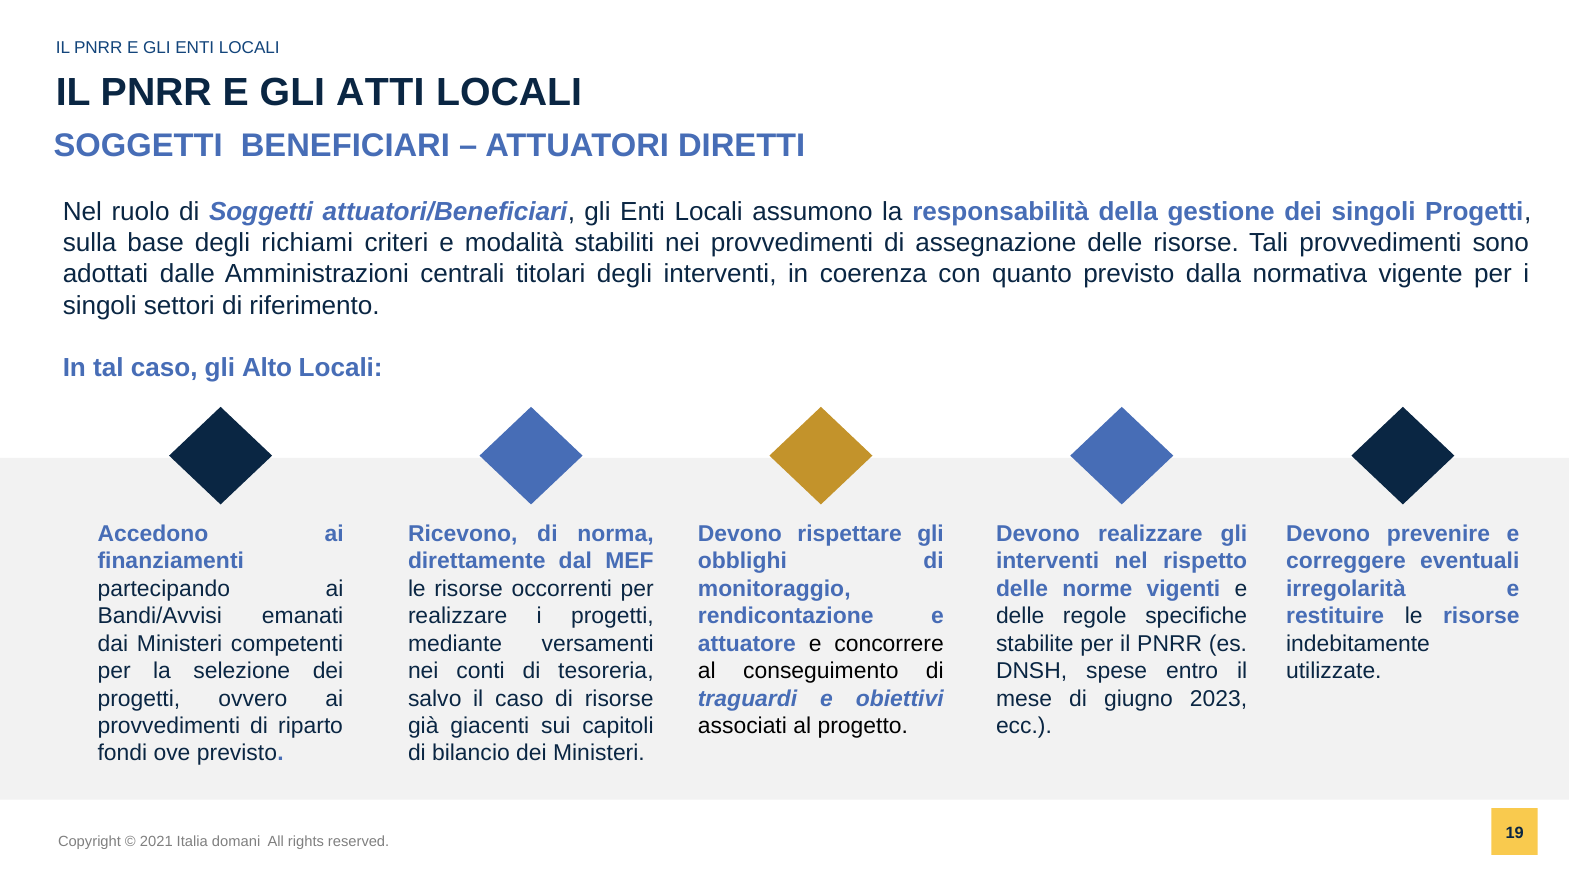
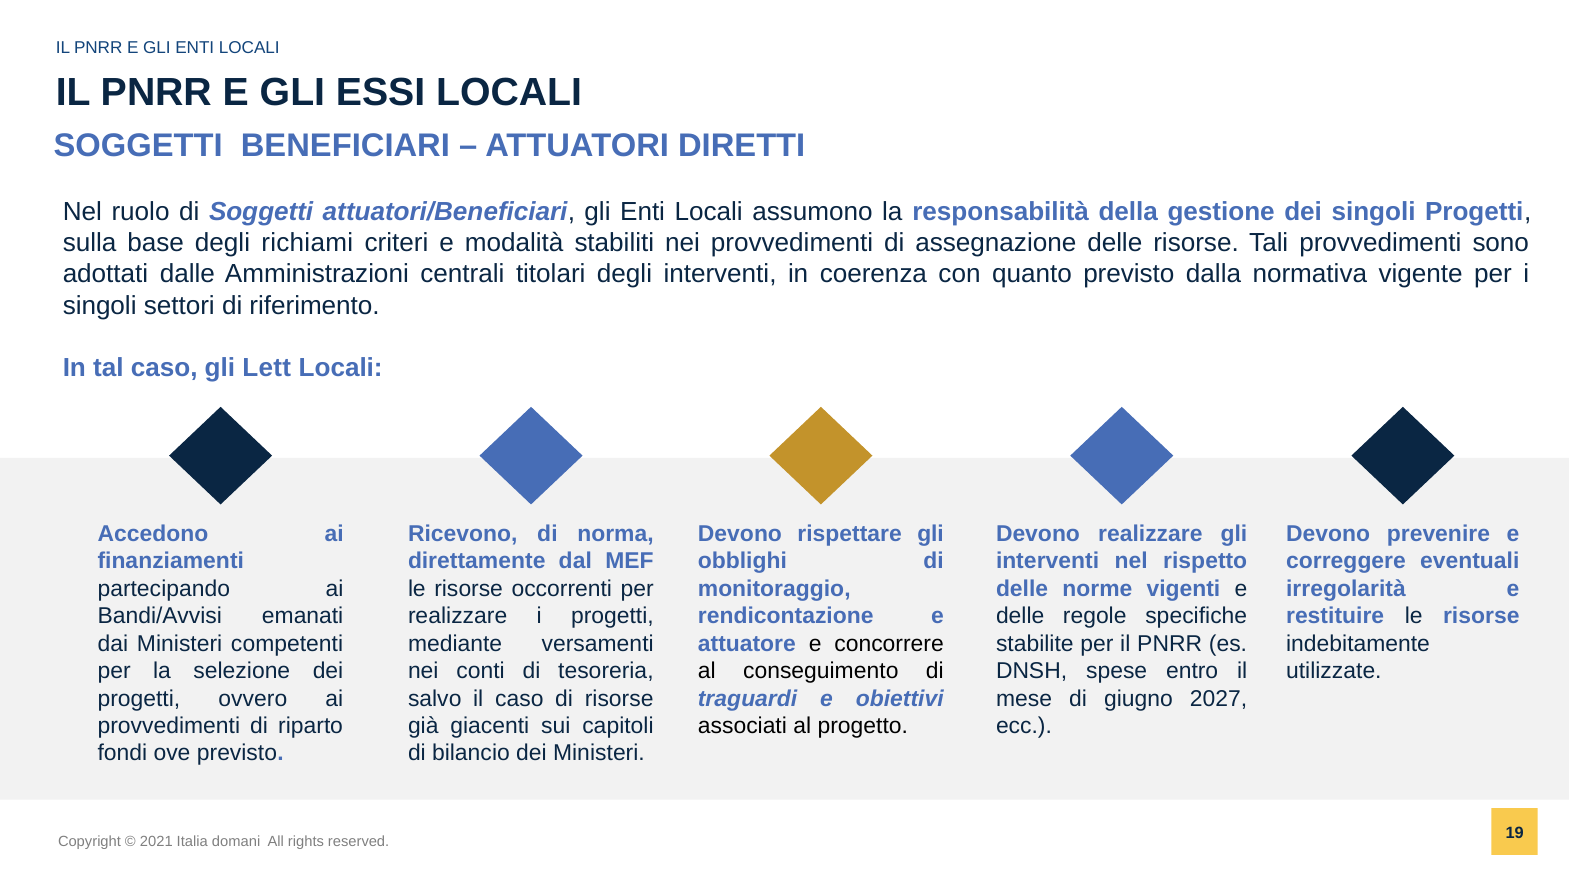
ATTI: ATTI -> ESSI
Alto: Alto -> Lett
2023: 2023 -> 2027
